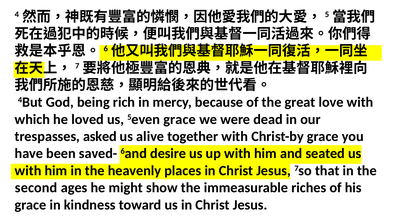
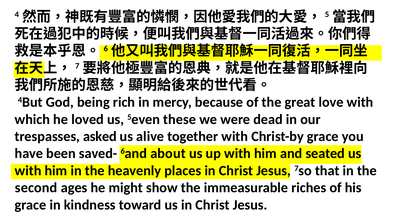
5even grace: grace -> these
desire: desire -> about
